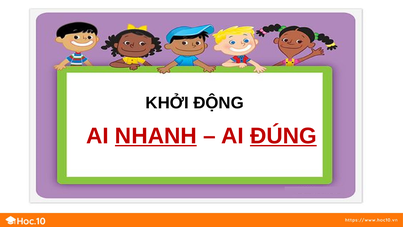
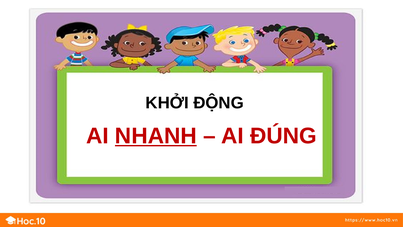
ĐÚNG underline: present -> none
